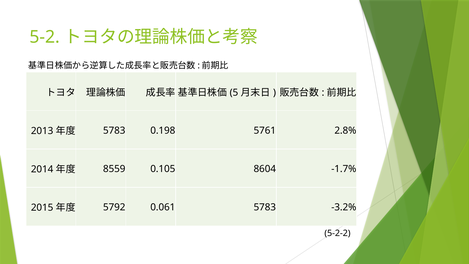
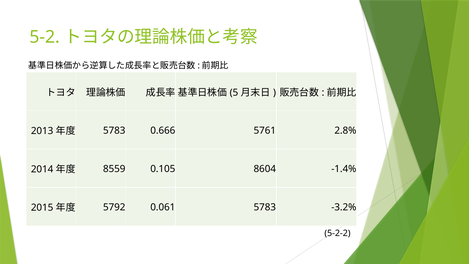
0.198: 0.198 -> 0.666
-1.7%: -1.7% -> -1.4%
